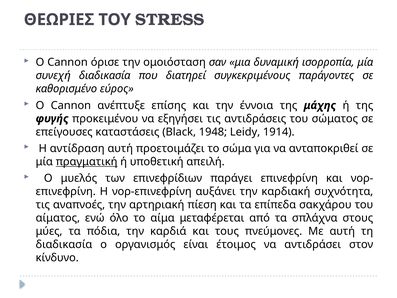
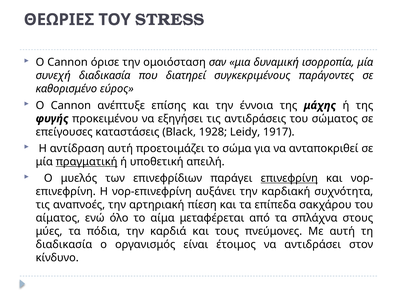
1948: 1948 -> 1928
1914: 1914 -> 1917
επινεφρίνη at (289, 178) underline: none -> present
